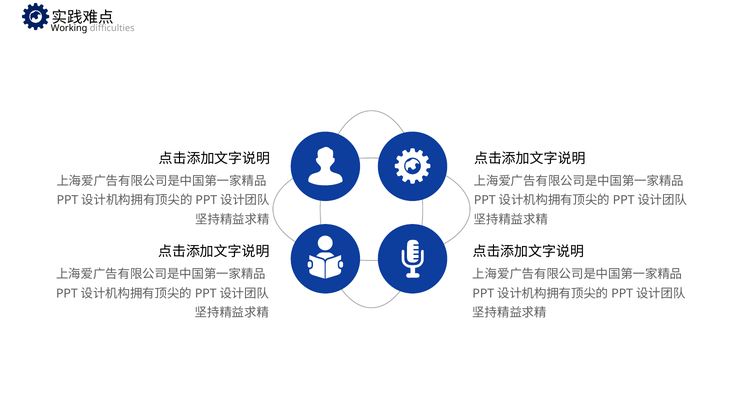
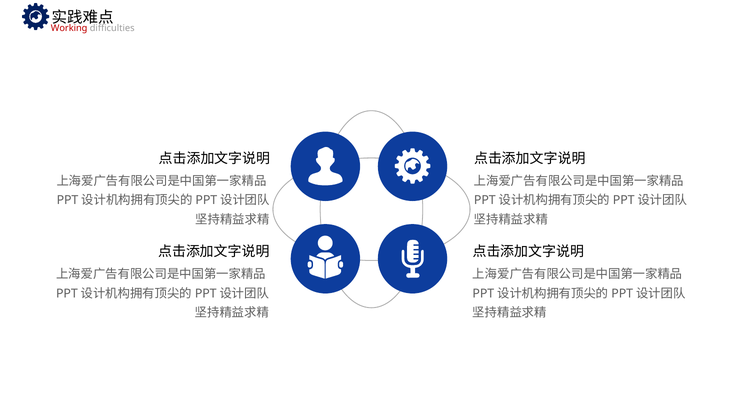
Working colour: black -> red
